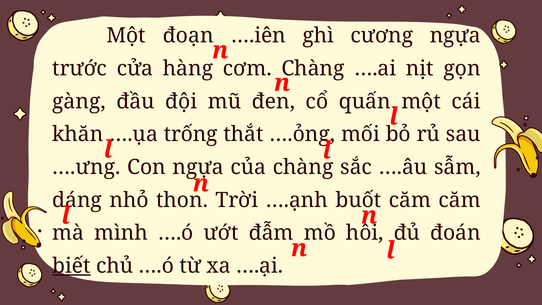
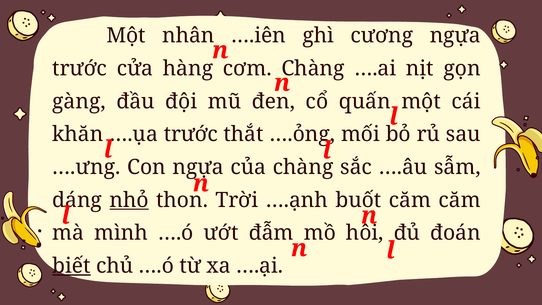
đoạn: đoạn -> nhân
….ụa trống: trống -> trước
nhỏ underline: none -> present
